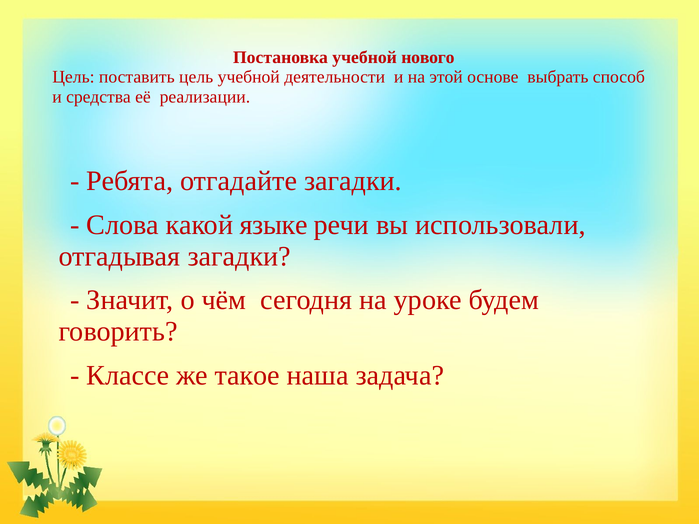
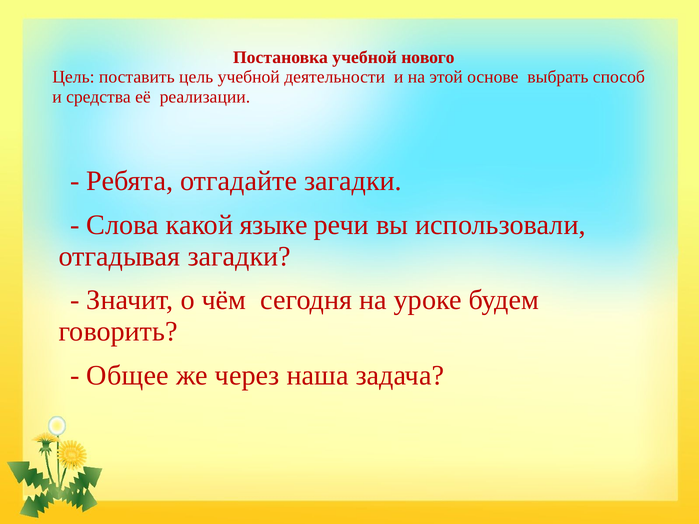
Классе: Классе -> Общее
такое: такое -> через
